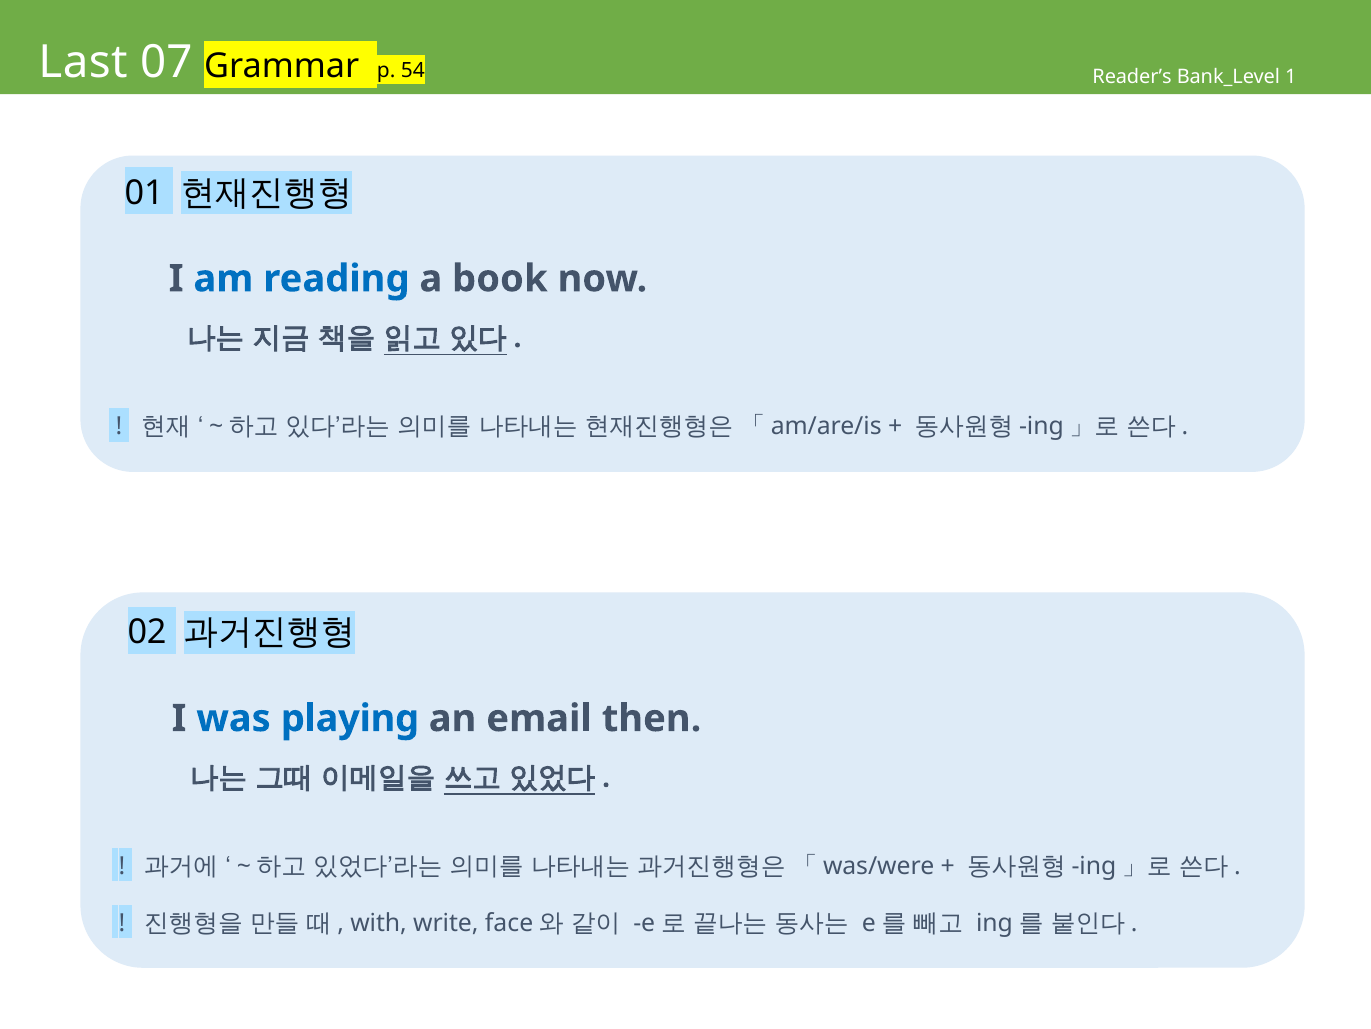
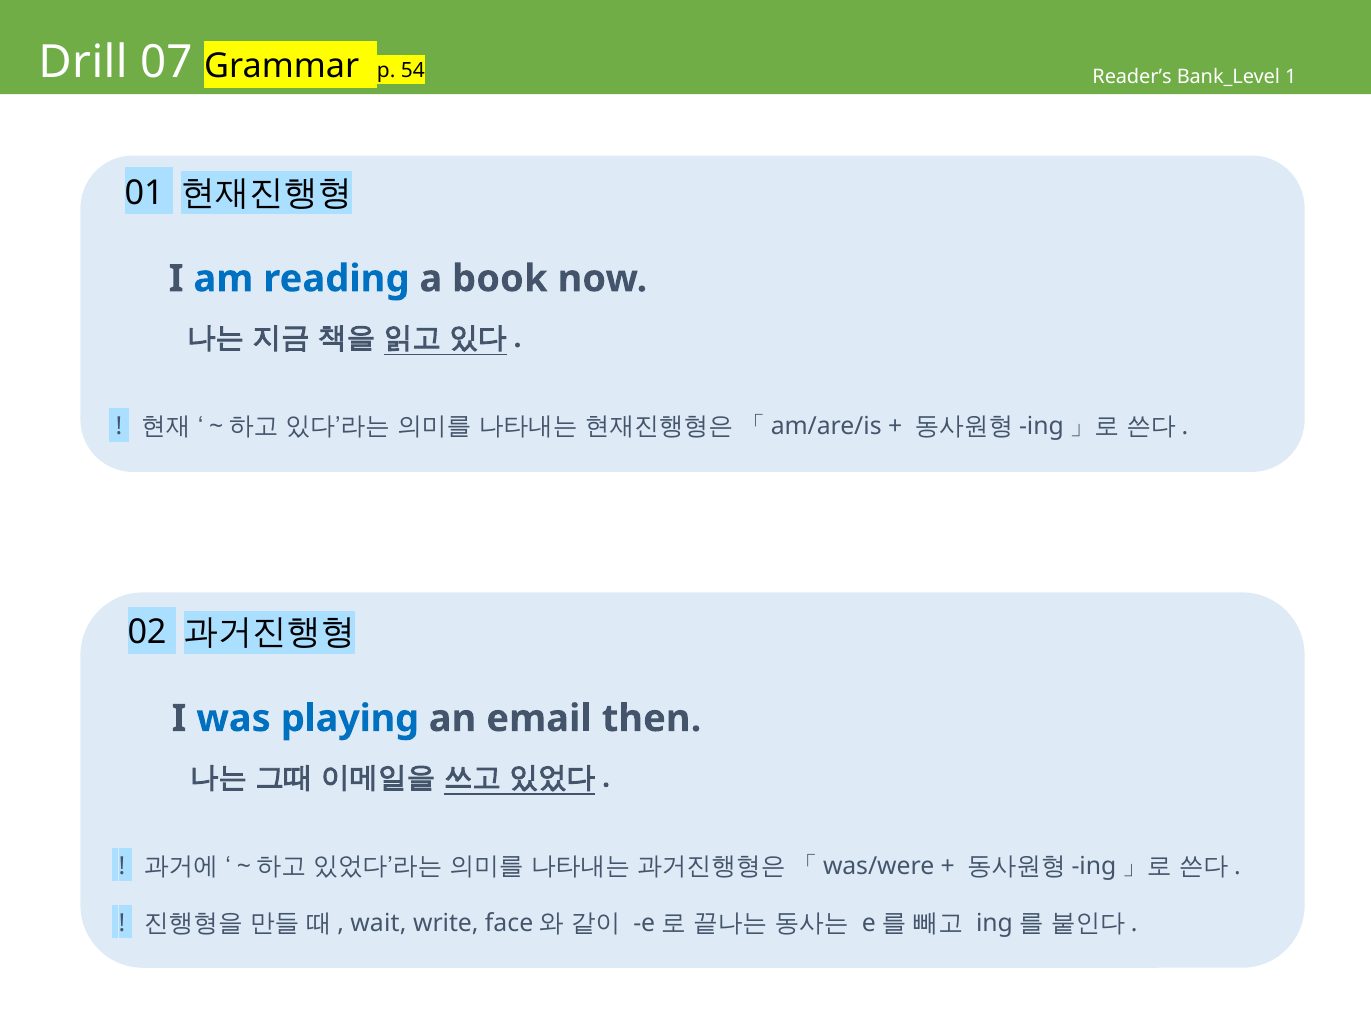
Last: Last -> Drill
with: with -> wait
